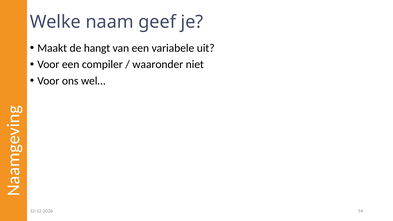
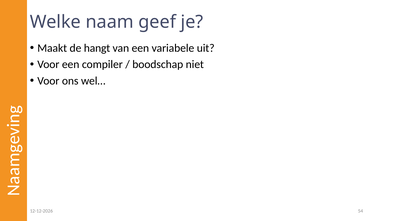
waaronder: waaronder -> boodschap
